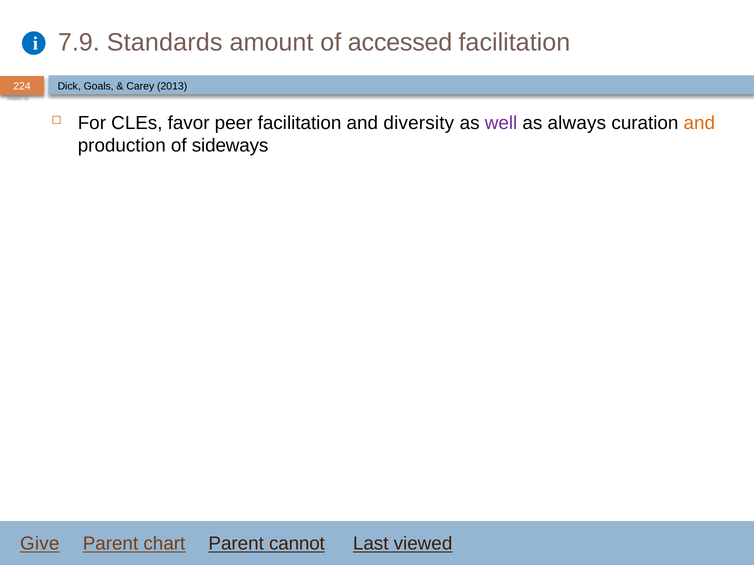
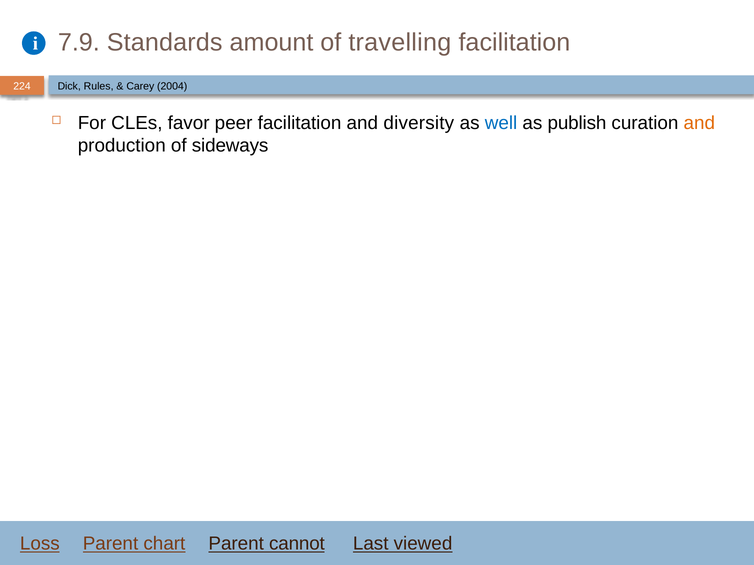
accessed: accessed -> travelling
Goals: Goals -> Rules
2013: 2013 -> 2004
well colour: purple -> blue
always: always -> publish
Give: Give -> Loss
